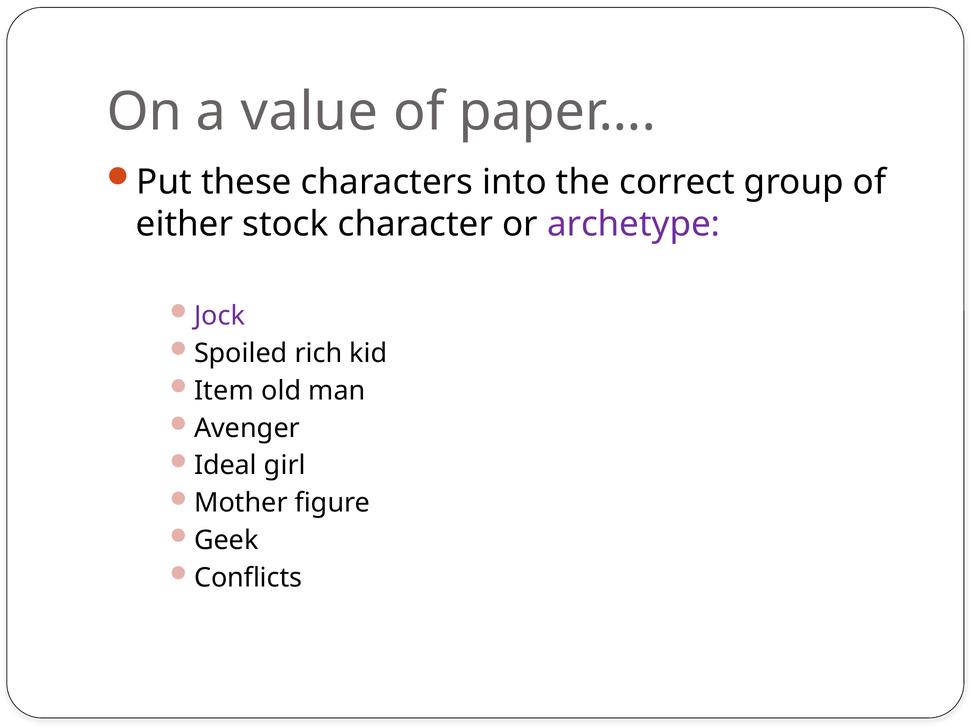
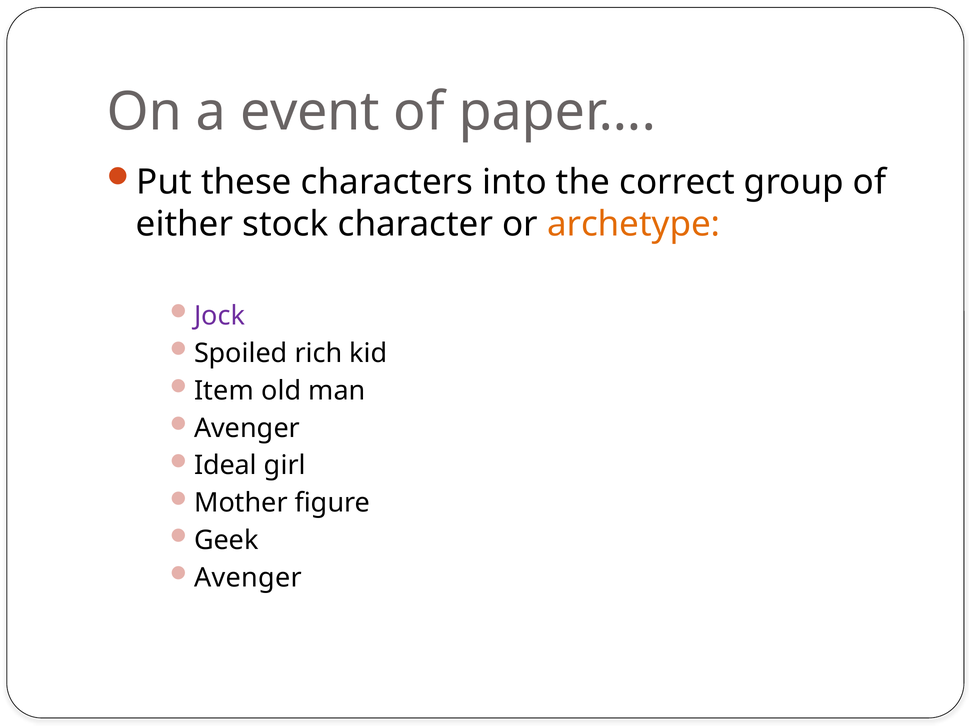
value: value -> event
archetype colour: purple -> orange
Conflicts at (248, 578): Conflicts -> Avenger
